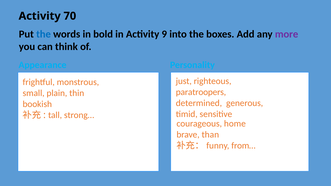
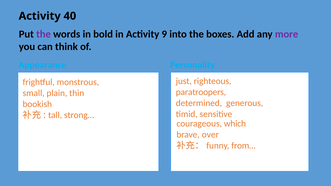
70: 70 -> 40
the at (44, 34) colour: blue -> purple
home: home -> which
than: than -> over
